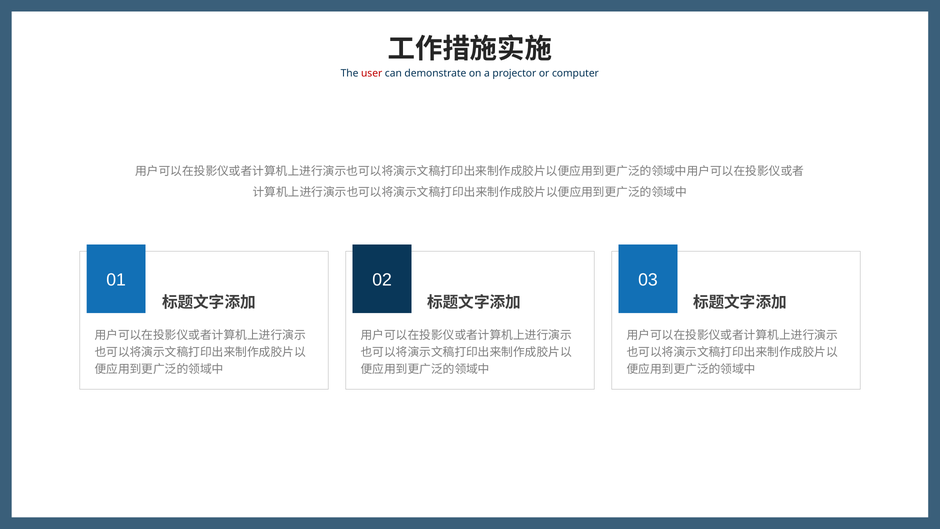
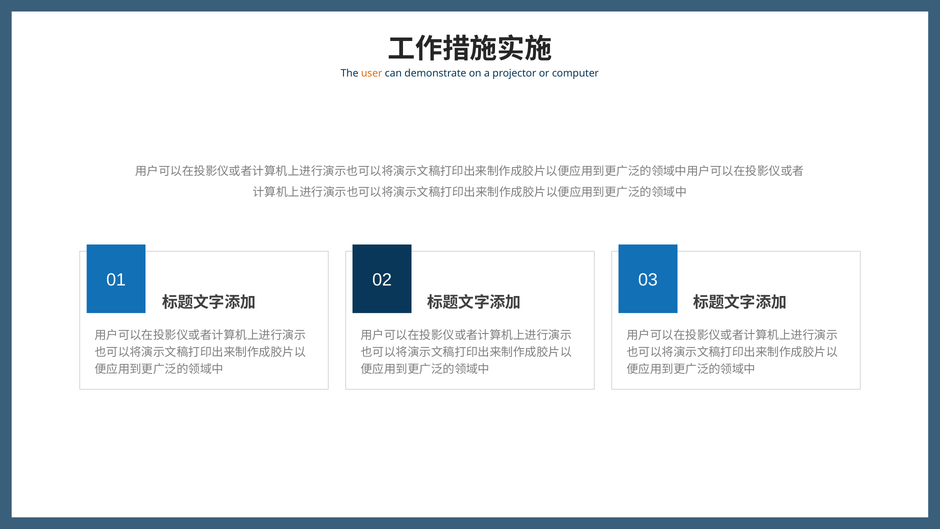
user colour: red -> orange
